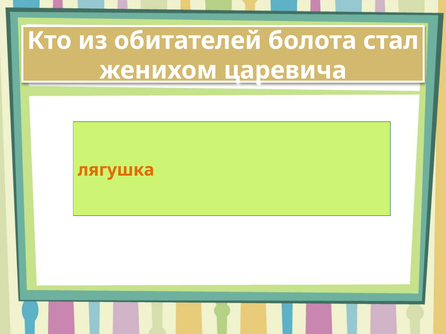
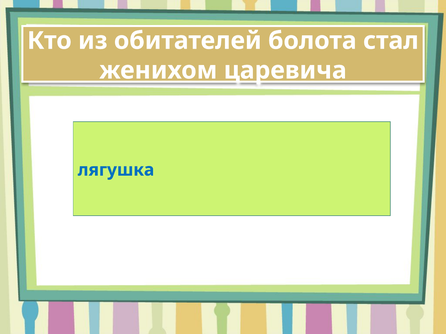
лягушка colour: orange -> blue
